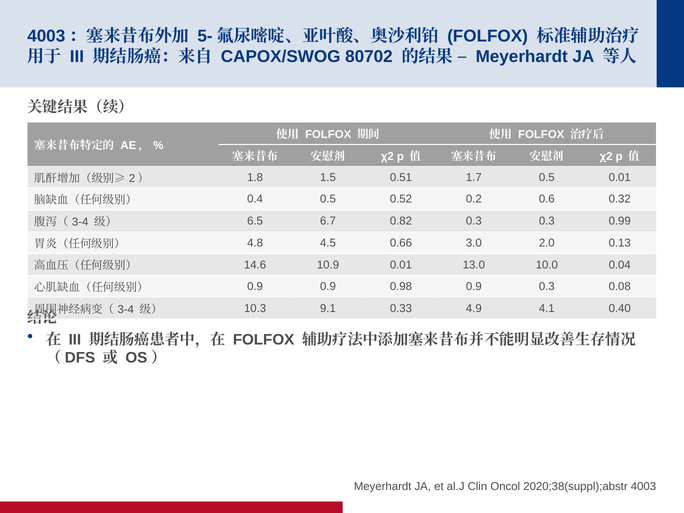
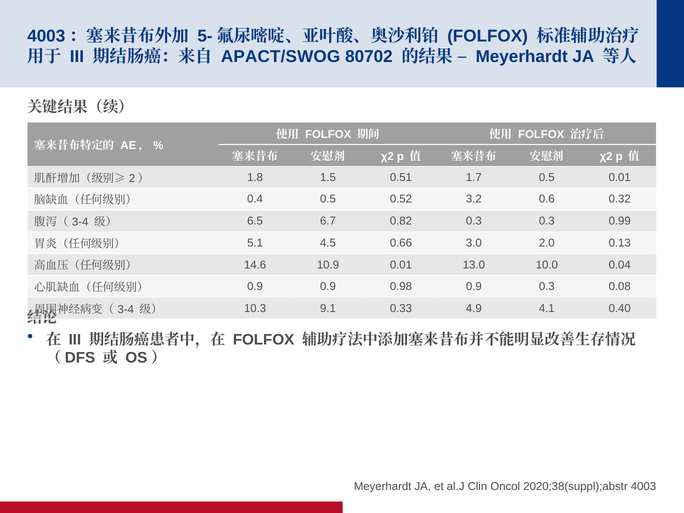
CAPOX/SWOG: CAPOX/SWOG -> APACT/SWOG
0.2: 0.2 -> 3.2
4.8: 4.8 -> 5.1
